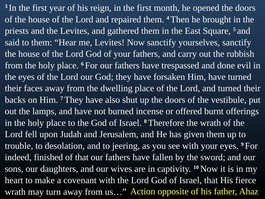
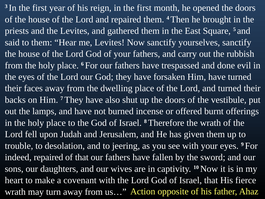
indeed finished: finished -> repaired
